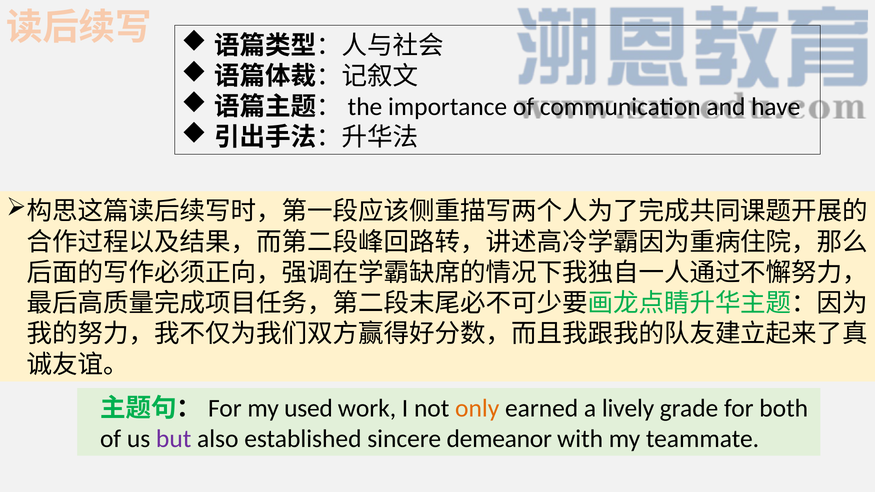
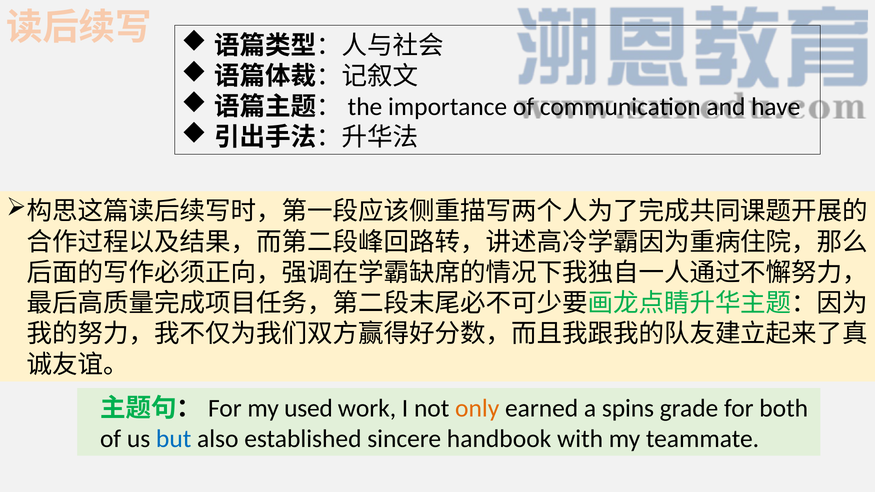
lively: lively -> spins
but colour: purple -> blue
demeanor: demeanor -> handbook
